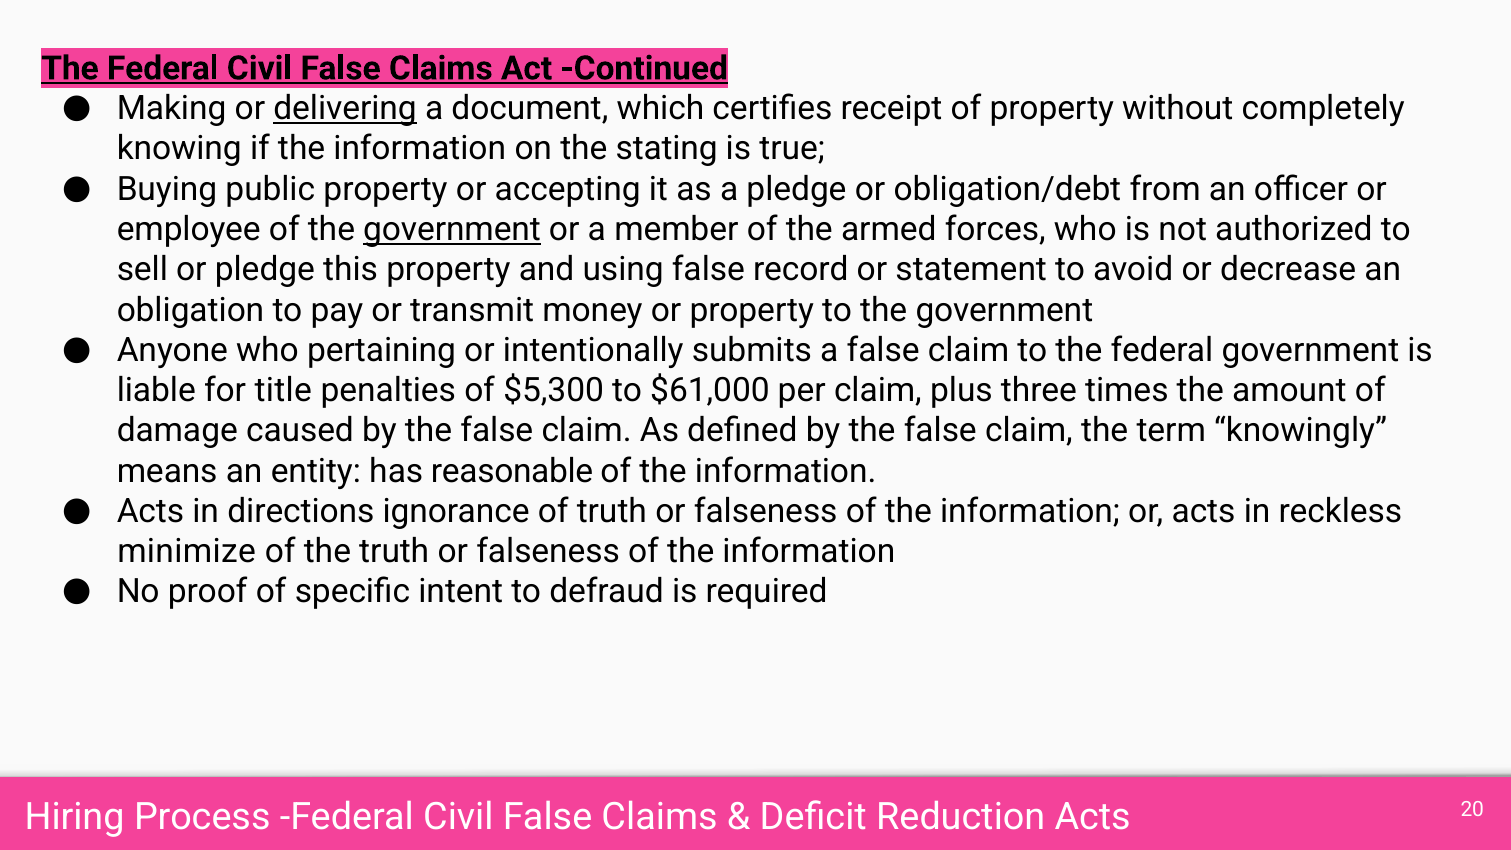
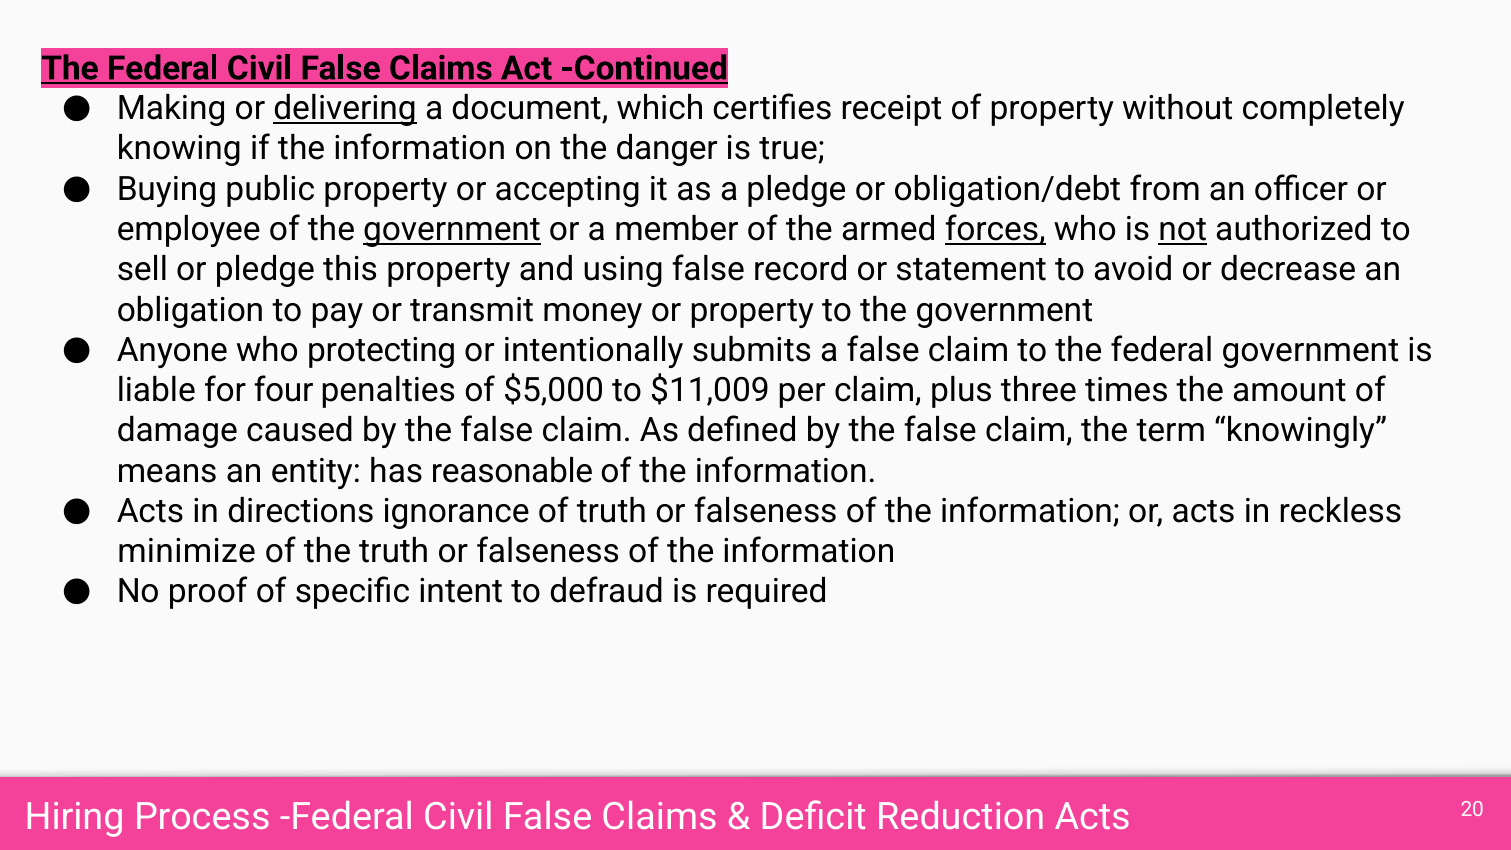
stating: stating -> danger
forces underline: none -> present
not underline: none -> present
pertaining: pertaining -> protecting
title: title -> four
$5,300: $5,300 -> $5,000
$61,000: $61,000 -> $11,009
